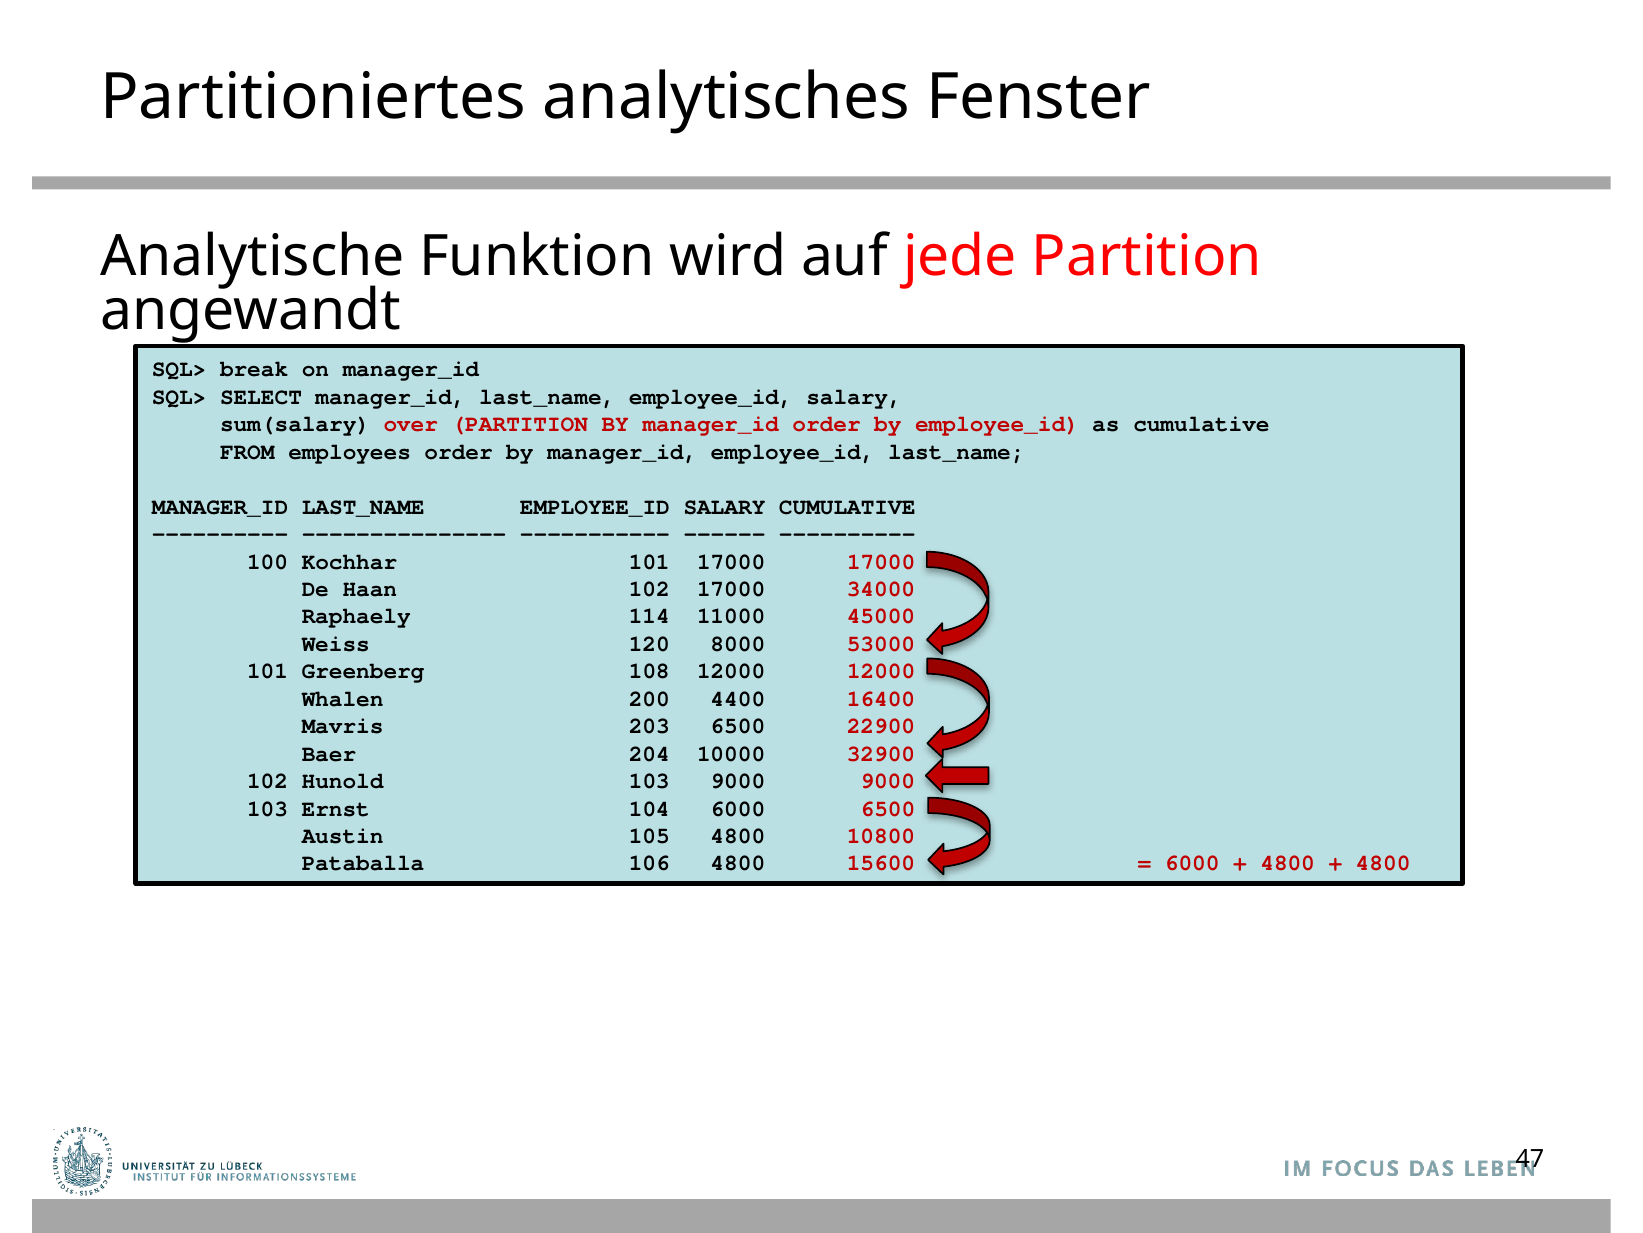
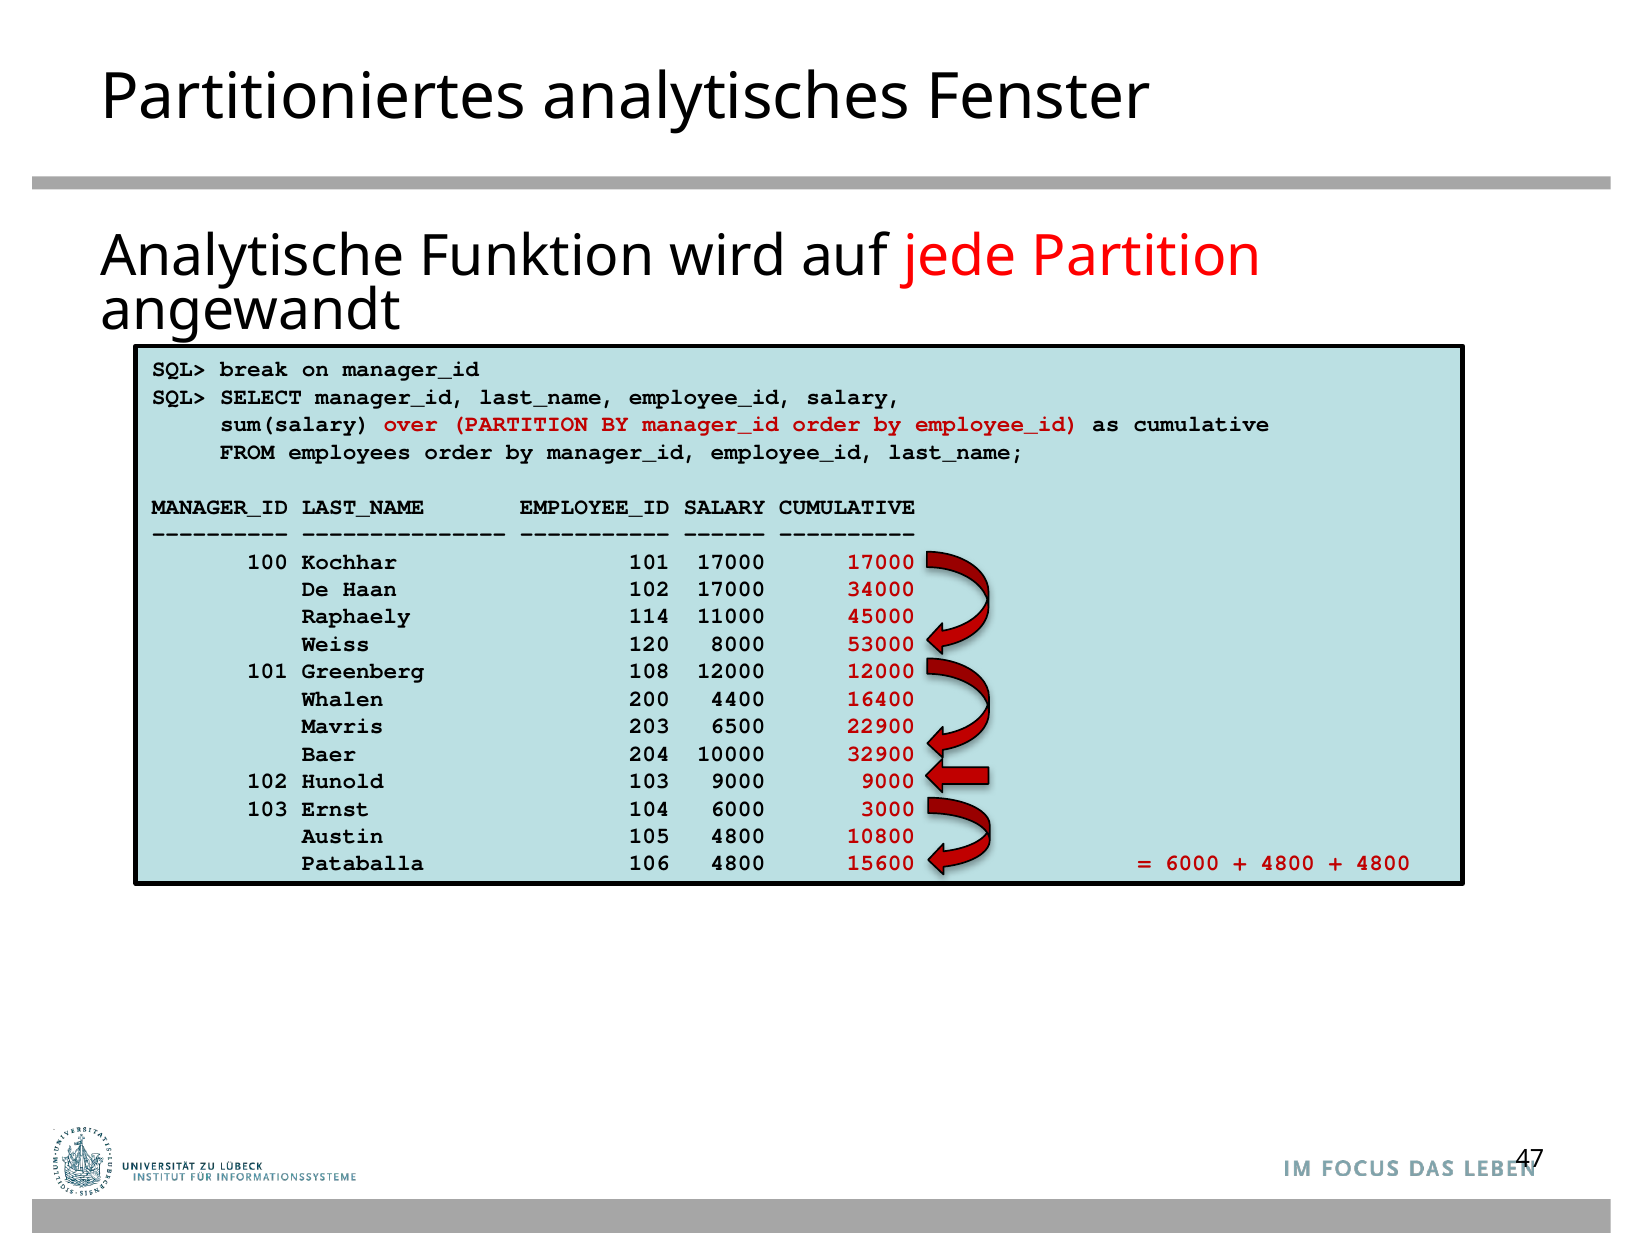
6000 6500: 6500 -> 3000
